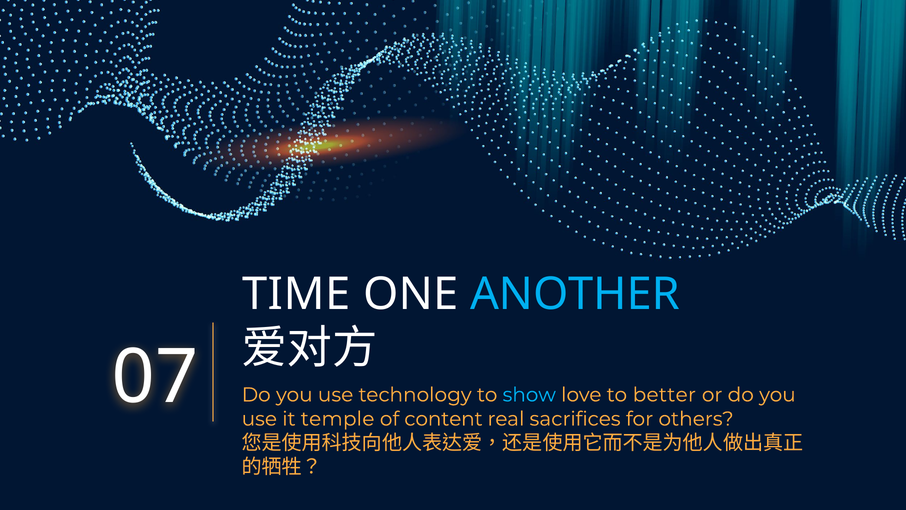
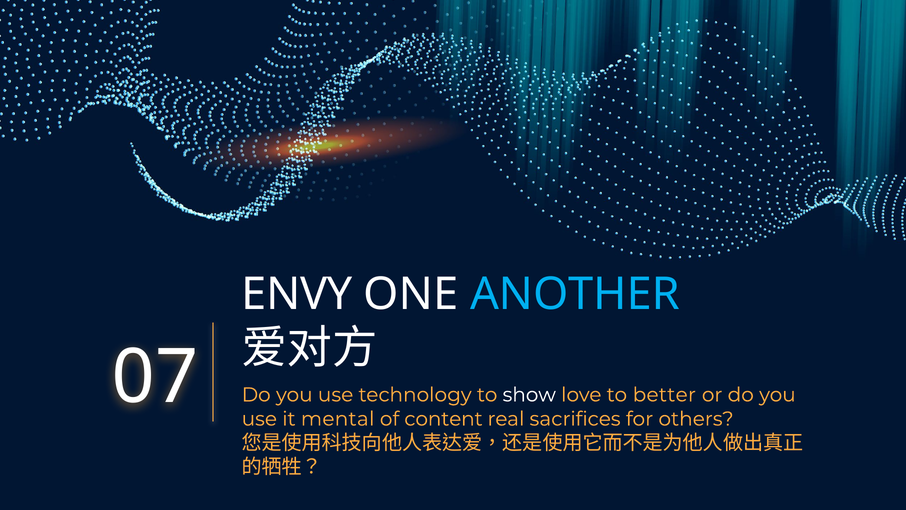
TIME: TIME -> ENVY
show colour: light blue -> white
temple: temple -> mental
